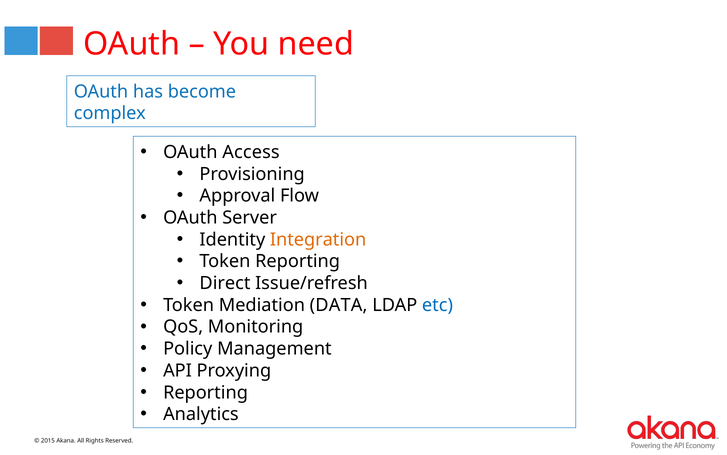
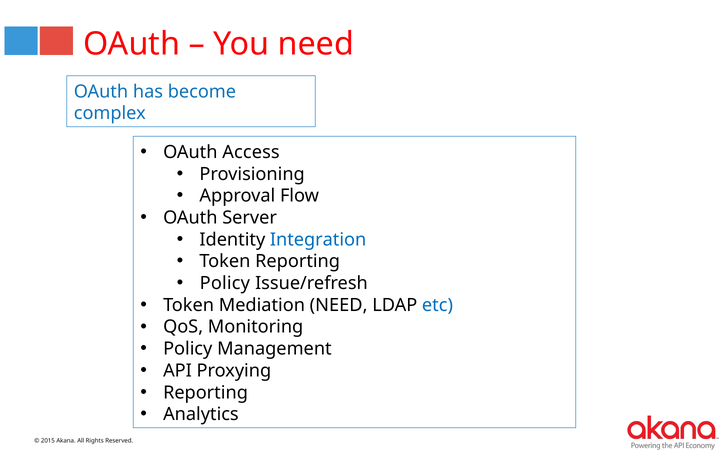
Integration colour: orange -> blue
Direct at (225, 283): Direct -> Policy
Mediation DATA: DATA -> NEED
